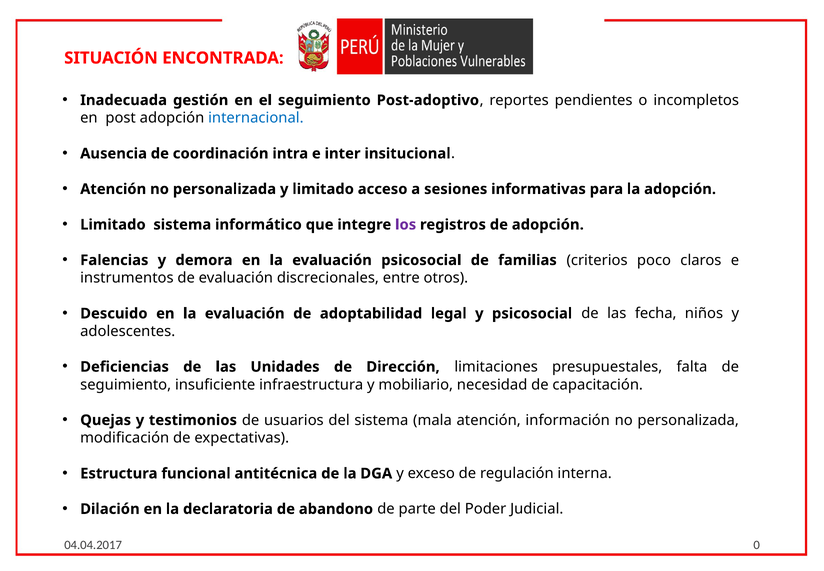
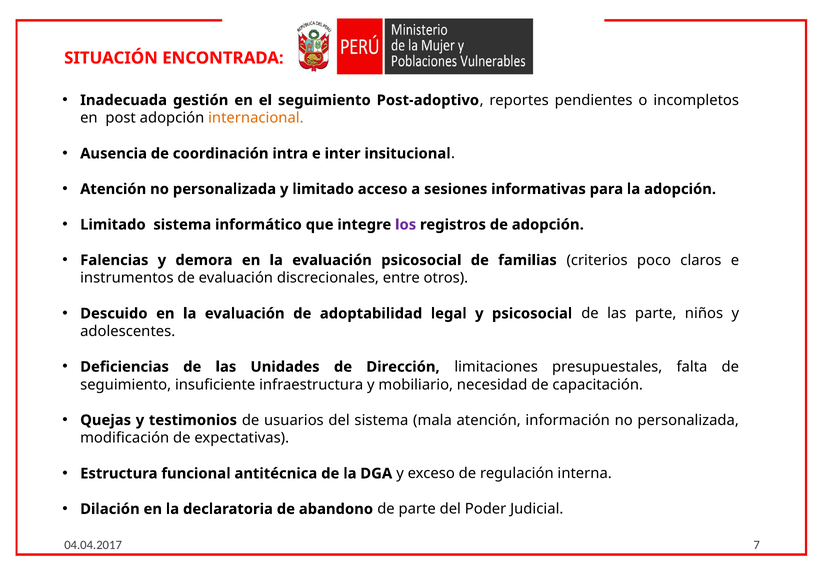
internacional colour: blue -> orange
las fecha: fecha -> parte
0: 0 -> 7
